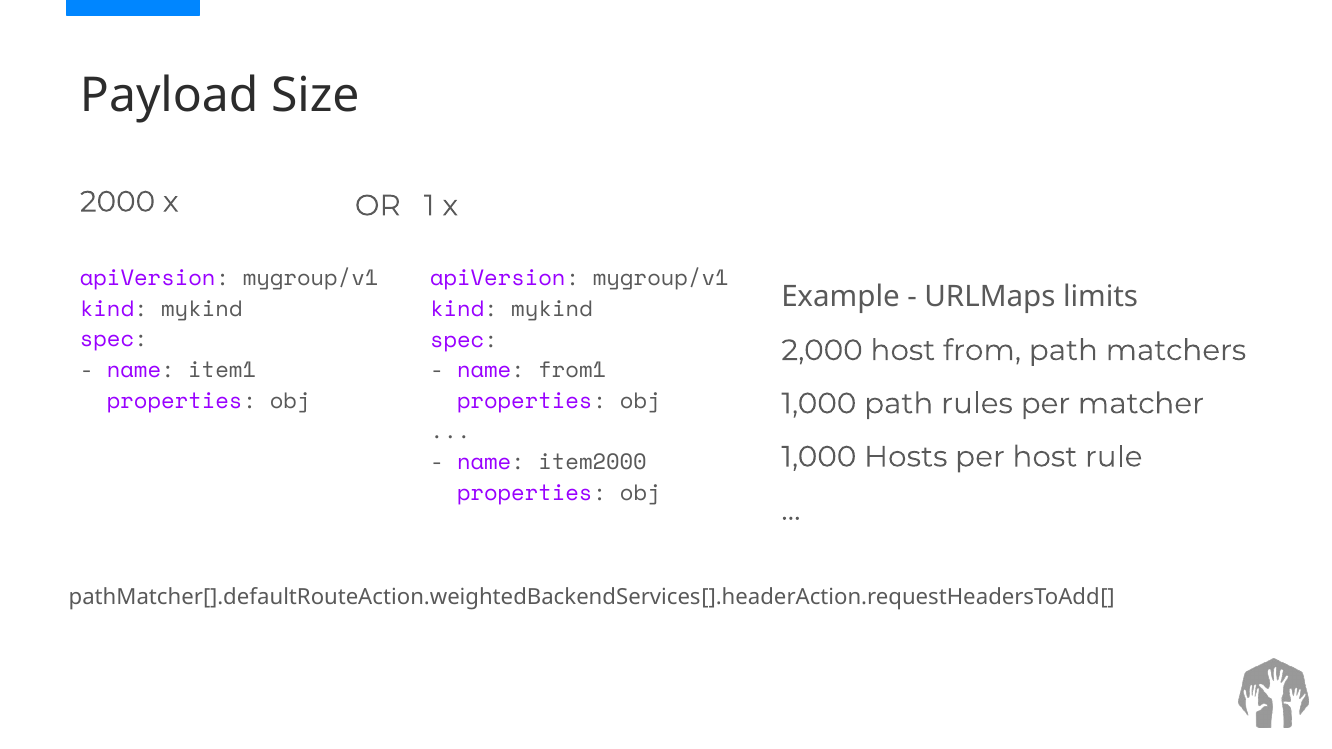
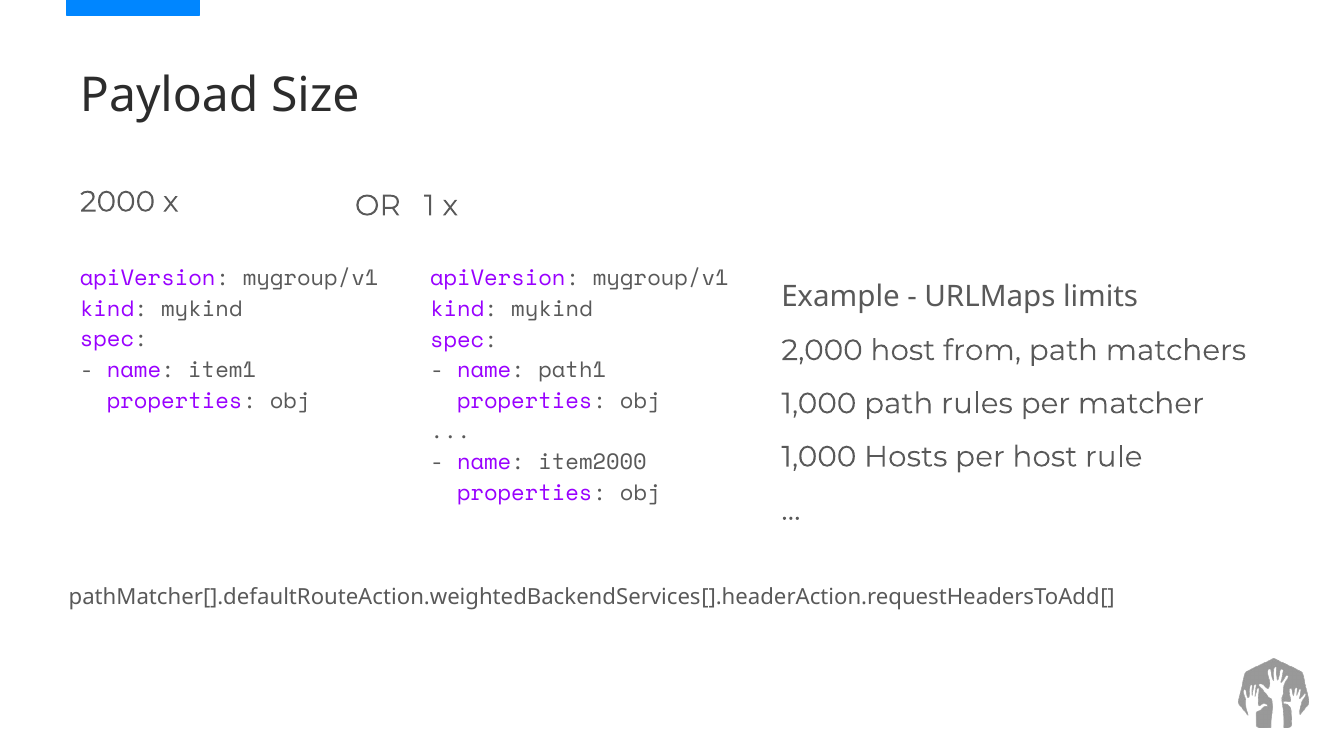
from1: from1 -> path1
